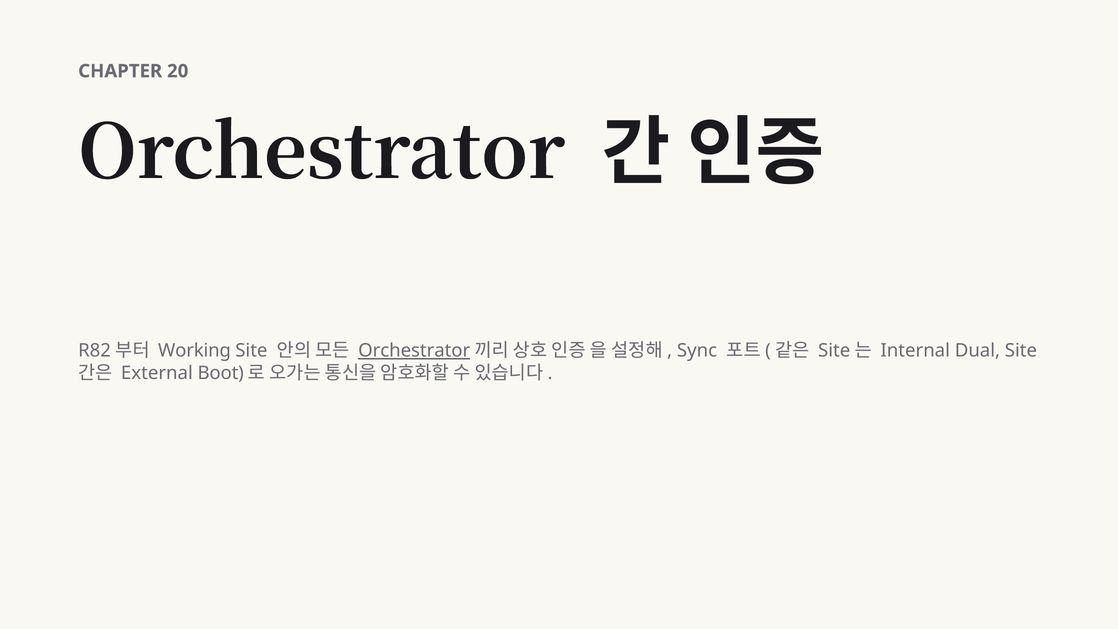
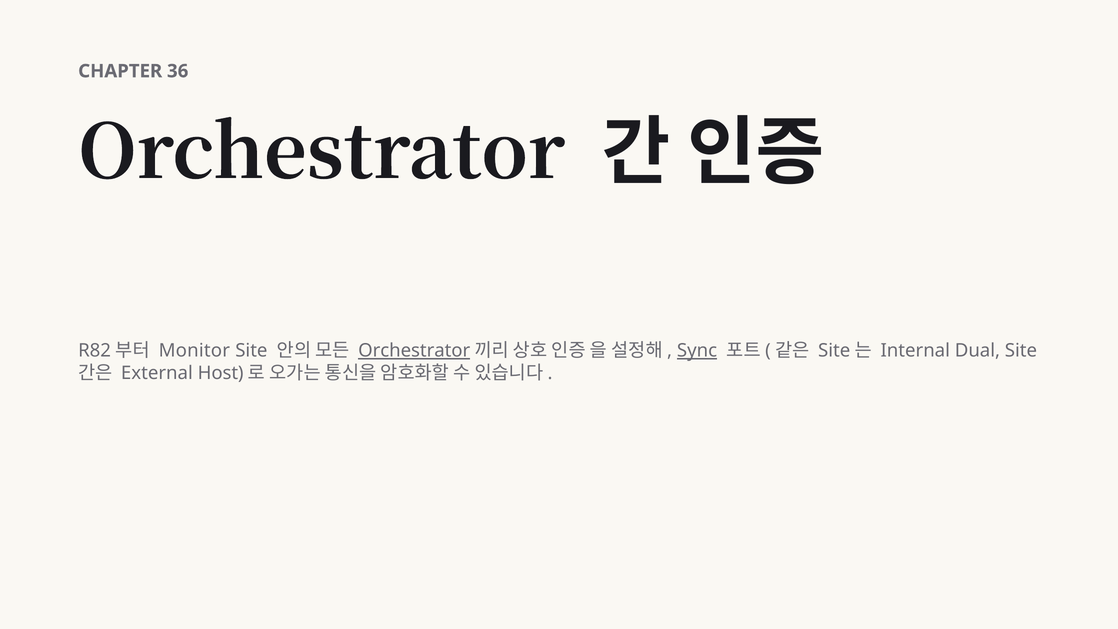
20: 20 -> 36
Working: Working -> Monitor
Sync underline: none -> present
Boot: Boot -> Host
